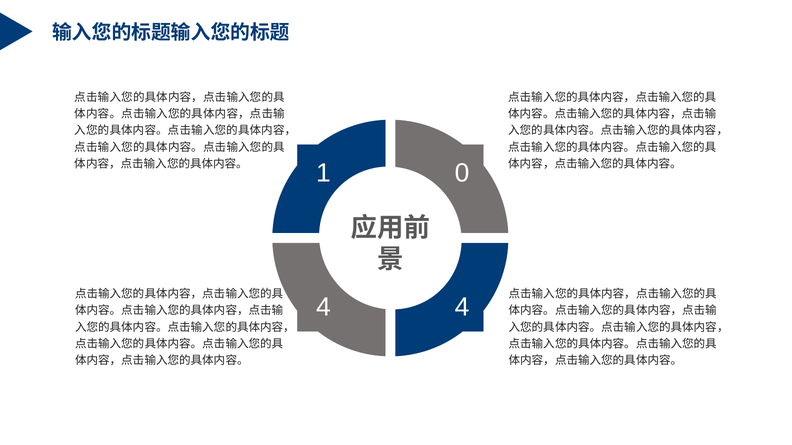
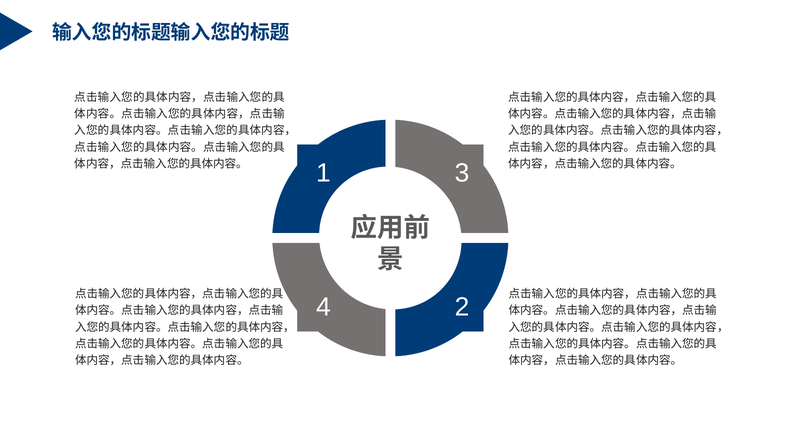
0: 0 -> 3
4 4: 4 -> 2
